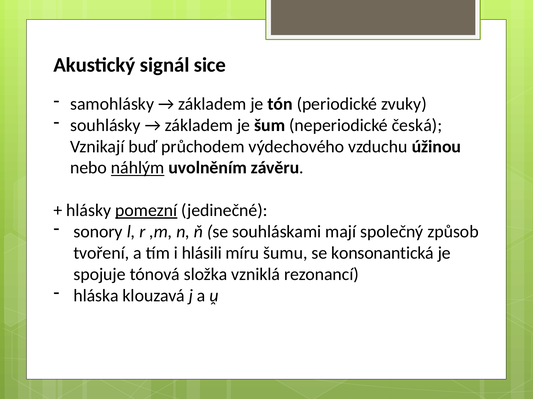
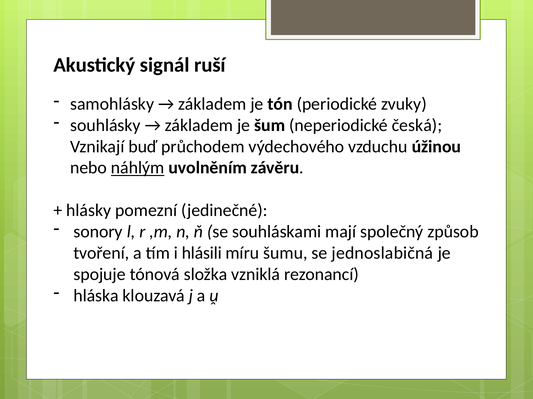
sice: sice -> ruší
pomezní underline: present -> none
konsonantická: konsonantická -> jednoslabičná
